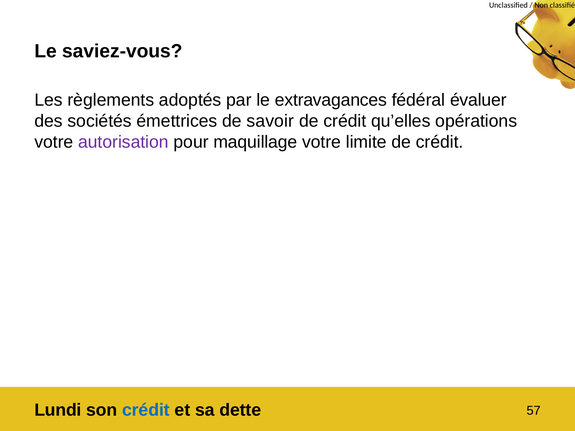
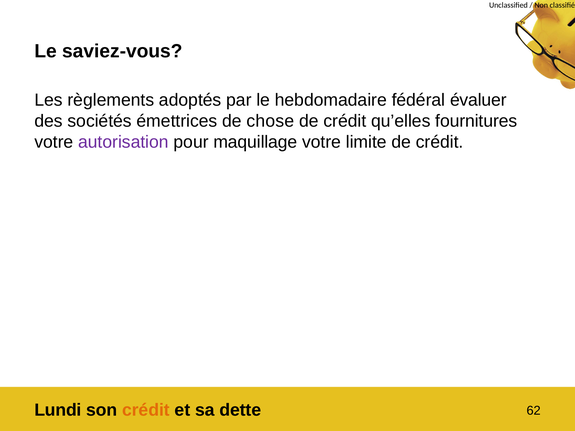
extravagances: extravagances -> hebdomadaire
savoir: savoir -> chose
opérations: opérations -> fournitures
crédit at (146, 410) colour: blue -> orange
57: 57 -> 62
